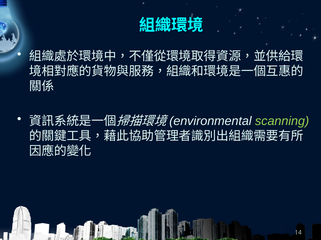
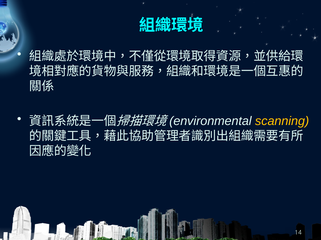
scanning colour: light green -> yellow
